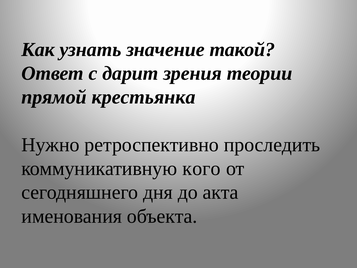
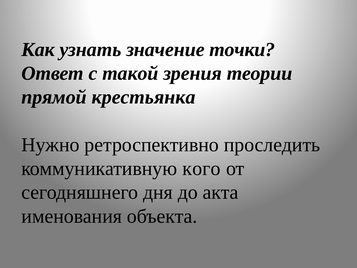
такой: такой -> точки
дарит: дарит -> такой
